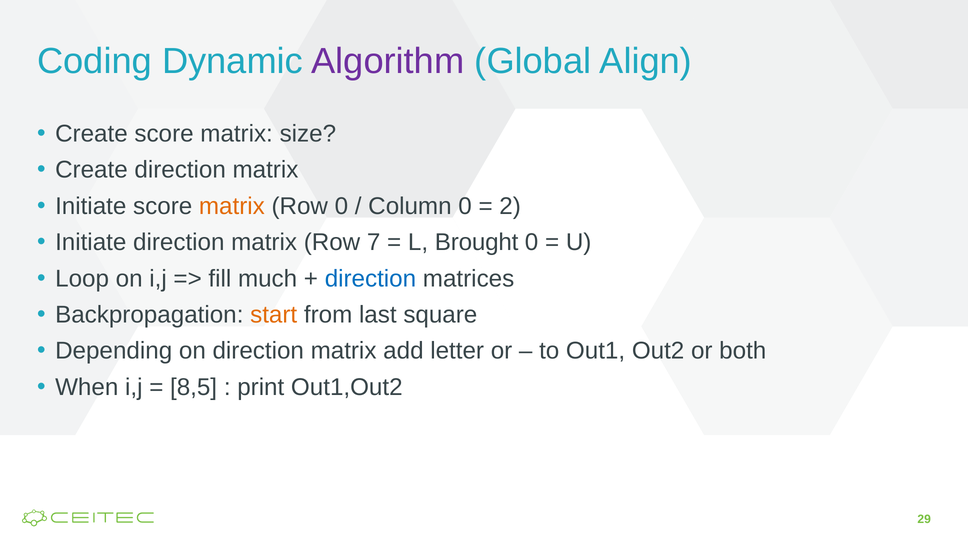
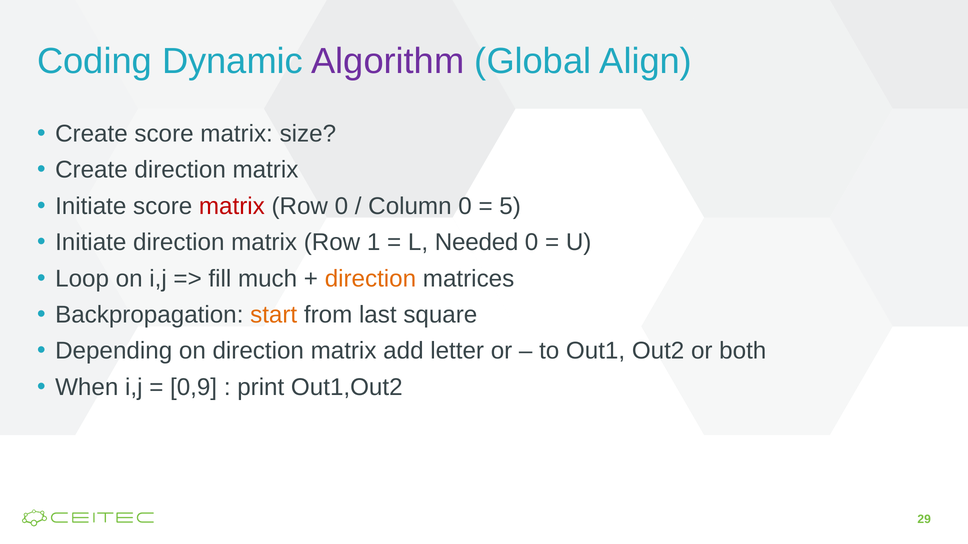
matrix at (232, 206) colour: orange -> red
2: 2 -> 5
7: 7 -> 1
Brought: Brought -> Needed
direction at (370, 279) colour: blue -> orange
8,5: 8,5 -> 0,9
